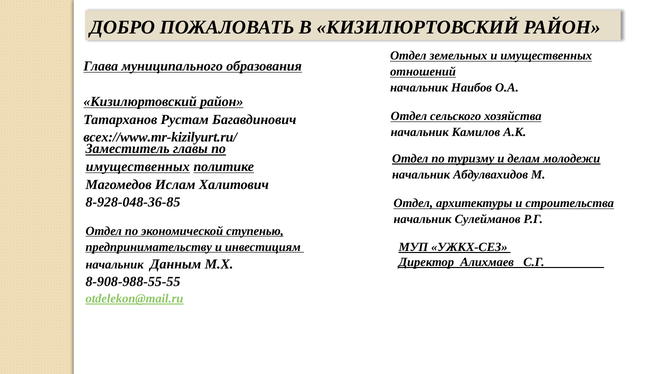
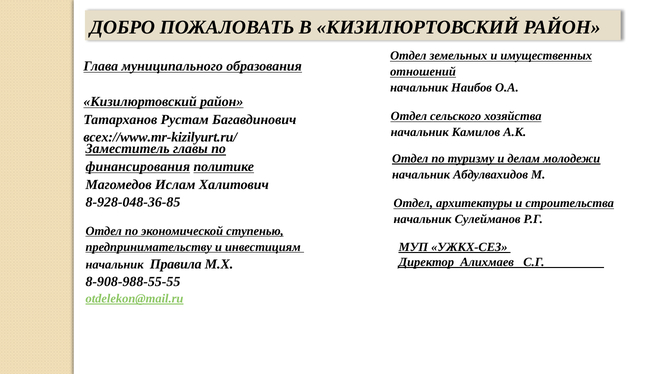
имущественных at (138, 167): имущественных -> финансирования
Данным: Данным -> Правила
